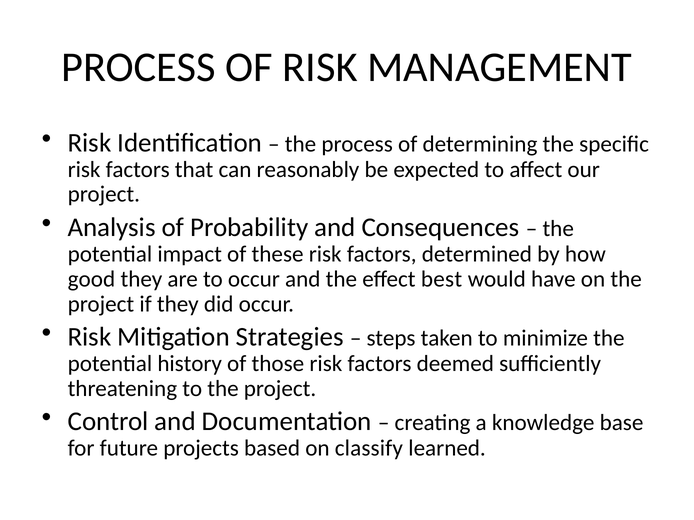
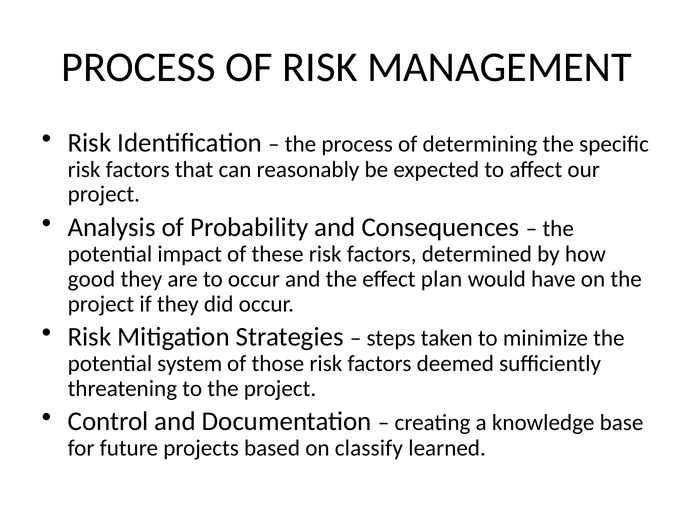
best: best -> plan
history: history -> system
